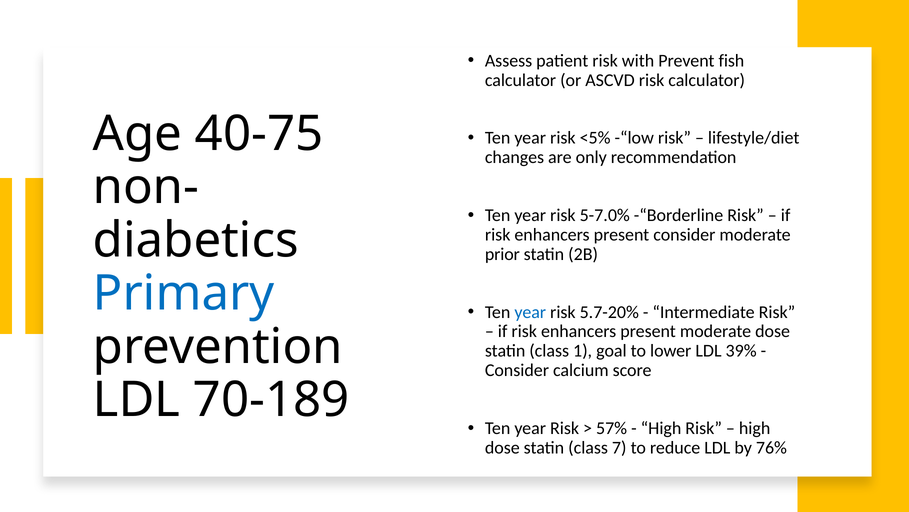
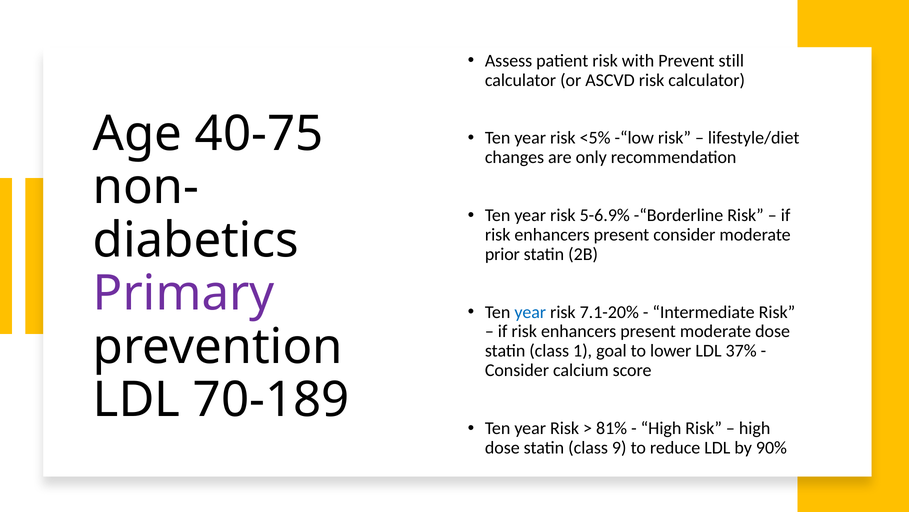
fish: fish -> still
5-7.0%: 5-7.0% -> 5-6.9%
Primary colour: blue -> purple
5.7-20%: 5.7-20% -> 7.1-20%
39%: 39% -> 37%
57%: 57% -> 81%
7: 7 -> 9
76%: 76% -> 90%
